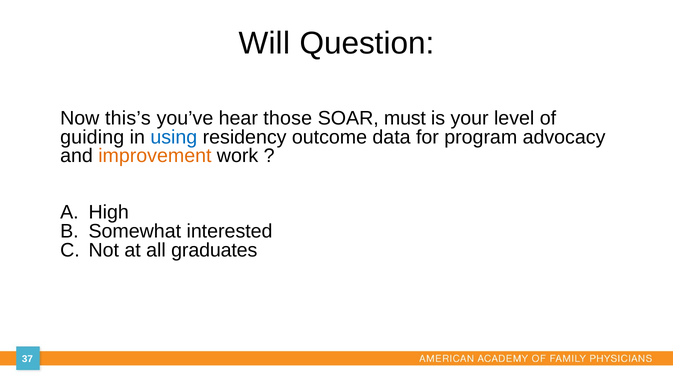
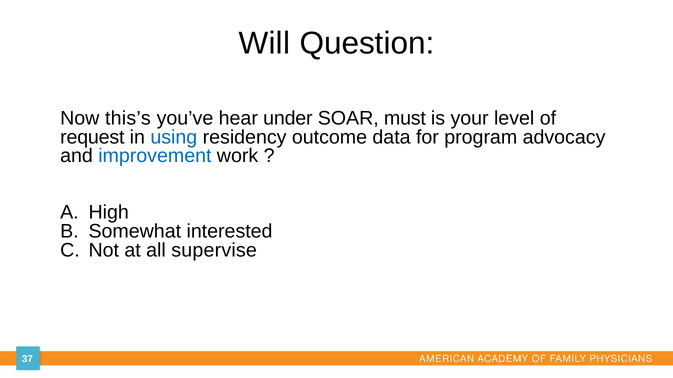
those: those -> under
guiding: guiding -> request
improvement colour: orange -> blue
graduates: graduates -> supervise
